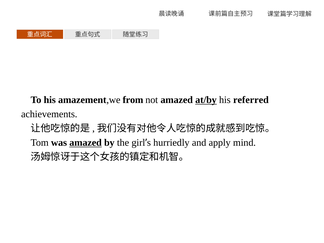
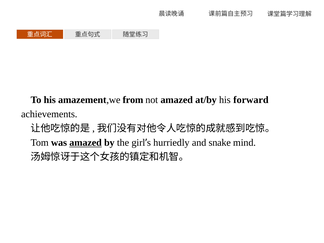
at/by underline: present -> none
referred: referred -> forward
apply: apply -> snake
